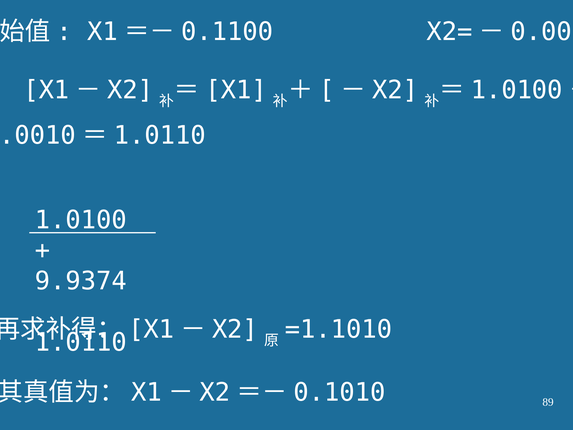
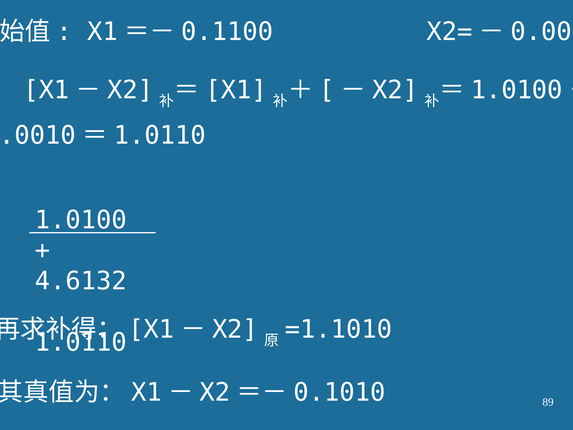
9.9374: 9.9374 -> 4.6132
